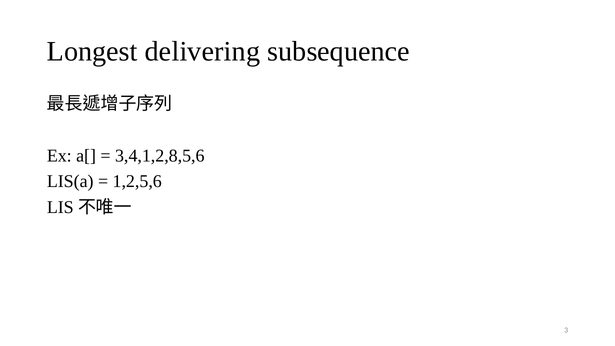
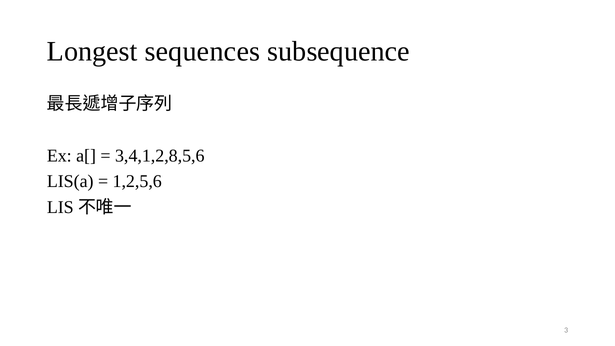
delivering: delivering -> sequences
